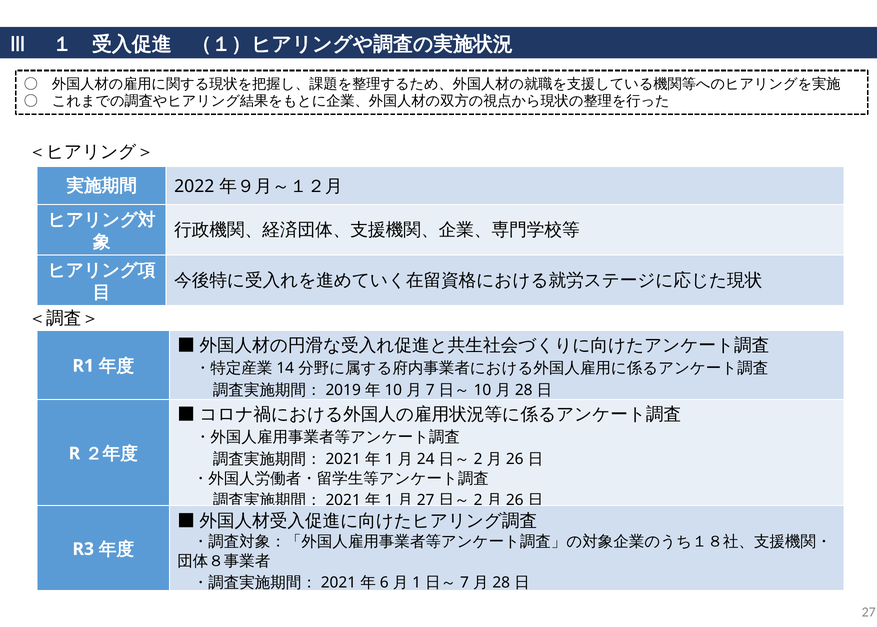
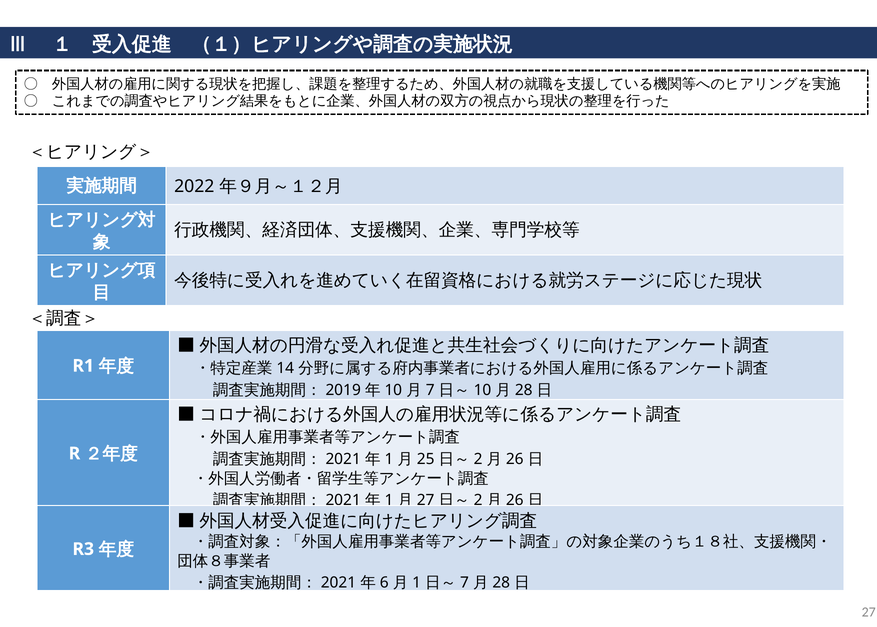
24: 24 -> 25
